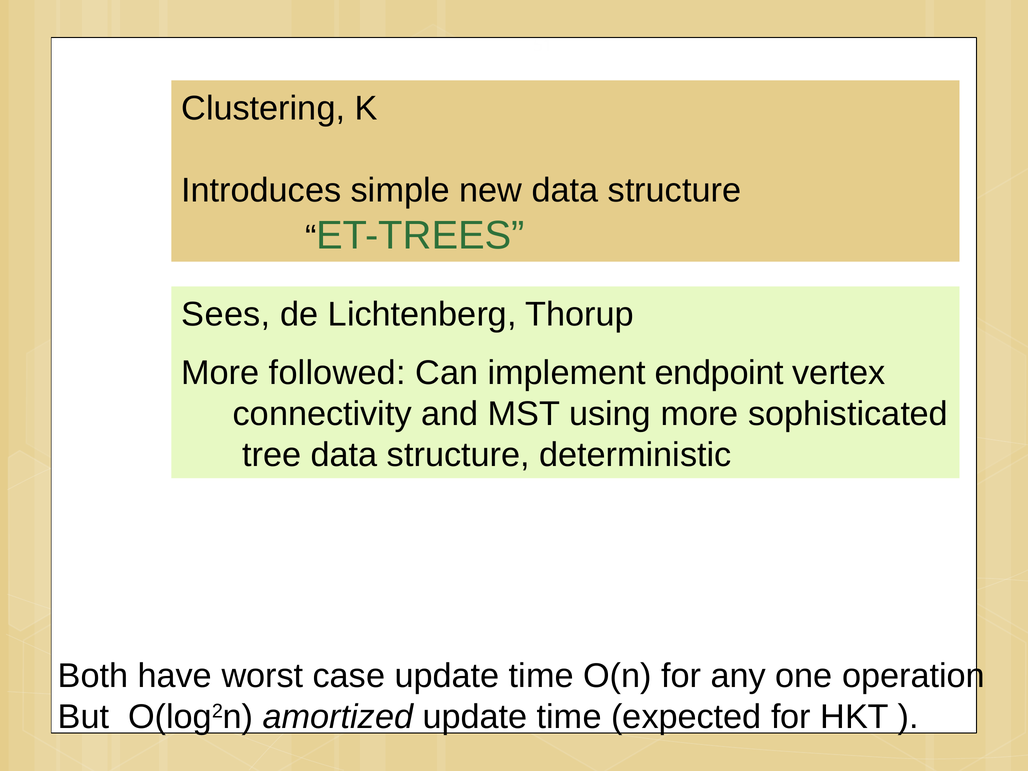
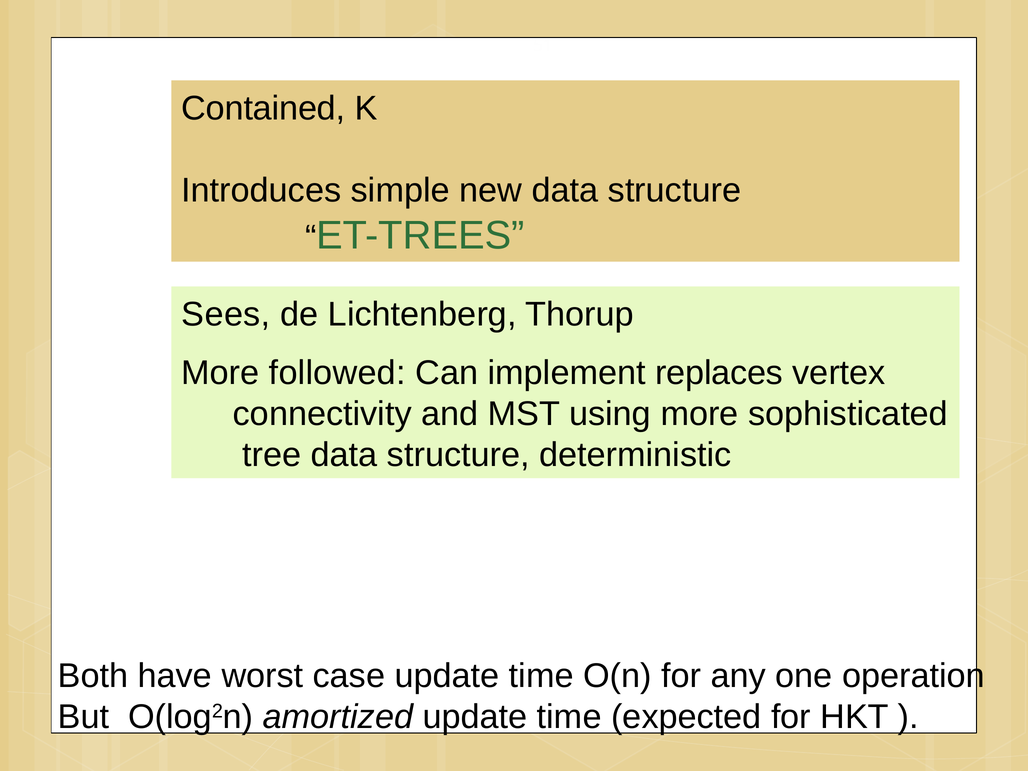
Clustering: Clustering -> Contained
endpoint: endpoint -> replaces
